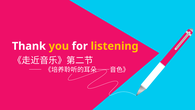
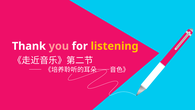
you colour: yellow -> pink
